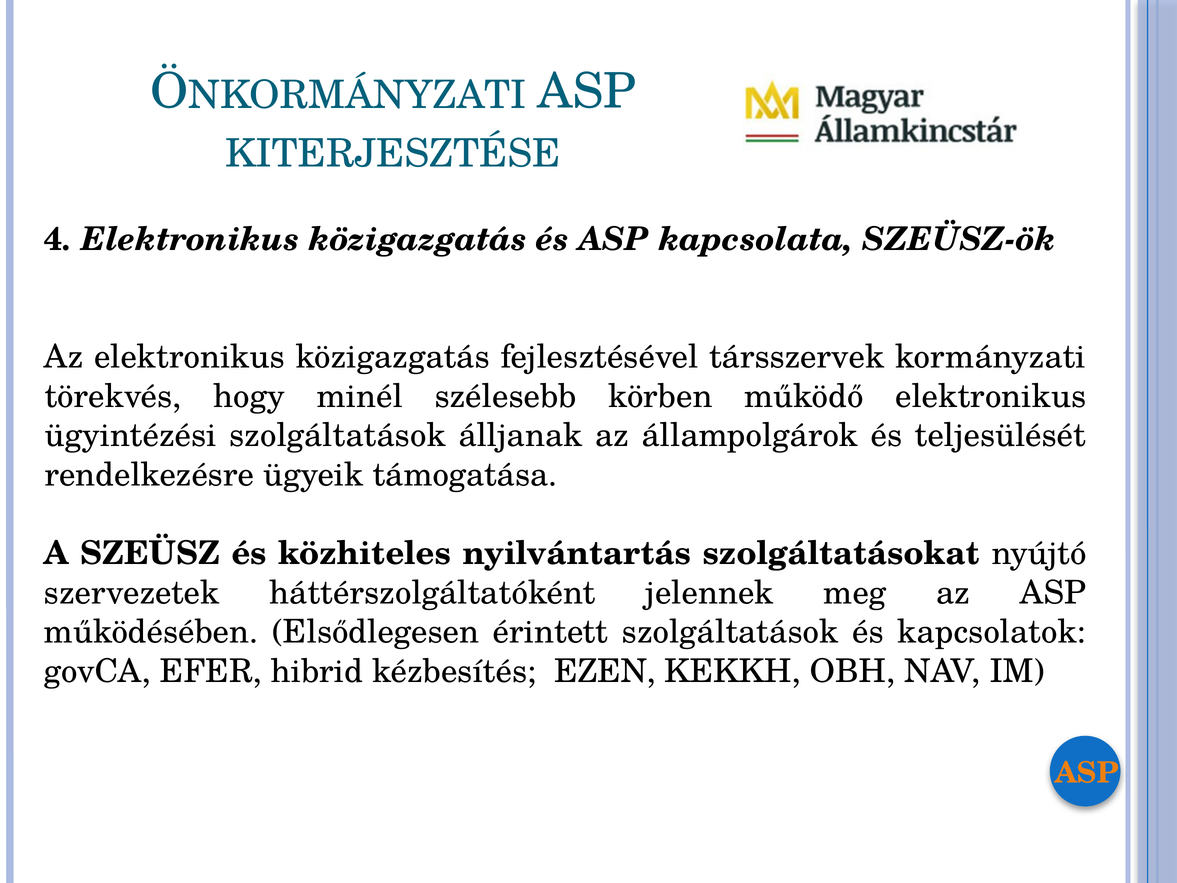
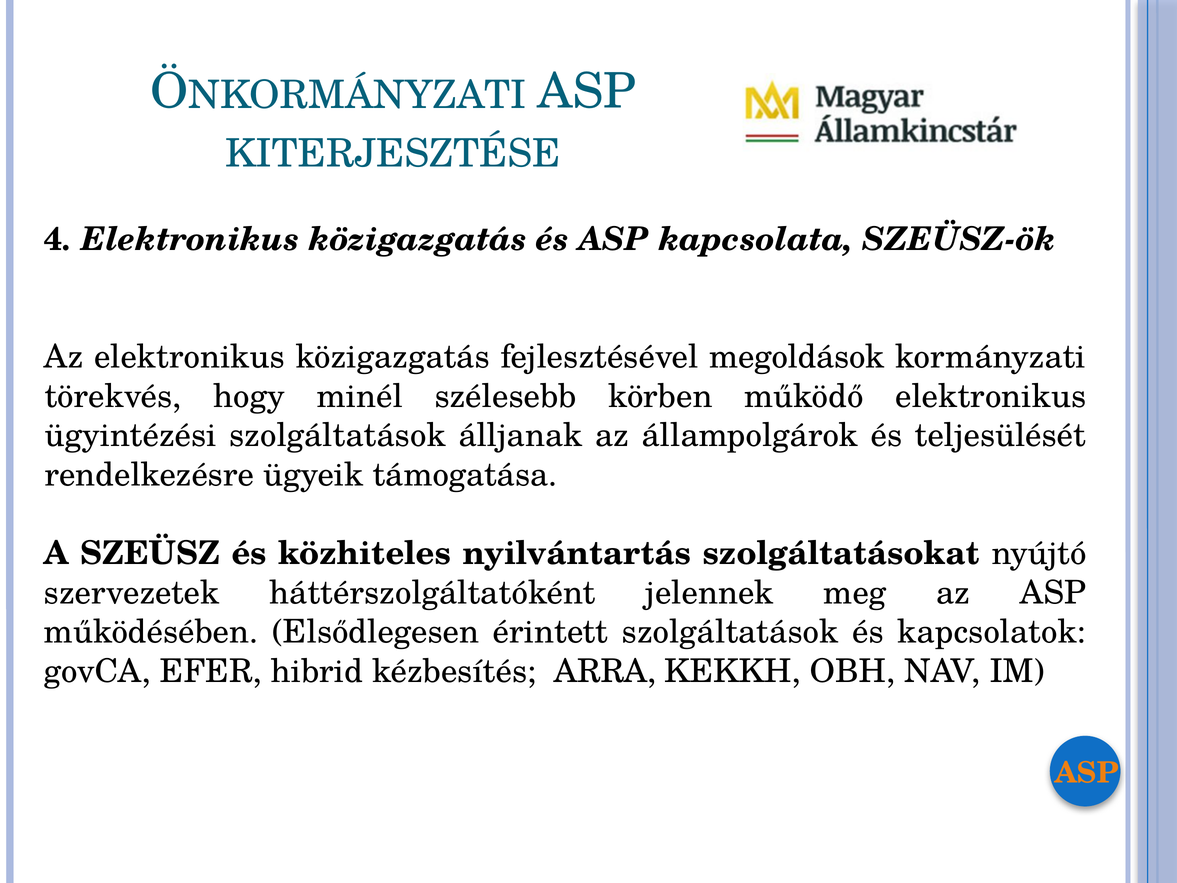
társszervek: társszervek -> megoldások
EZEN: EZEN -> ARRA
